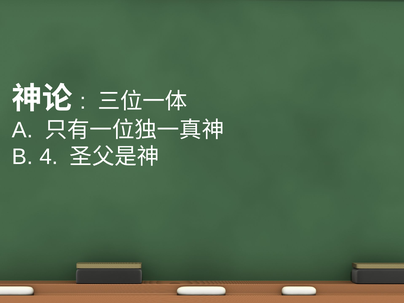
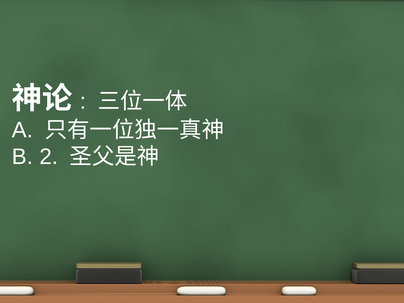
4: 4 -> 2
